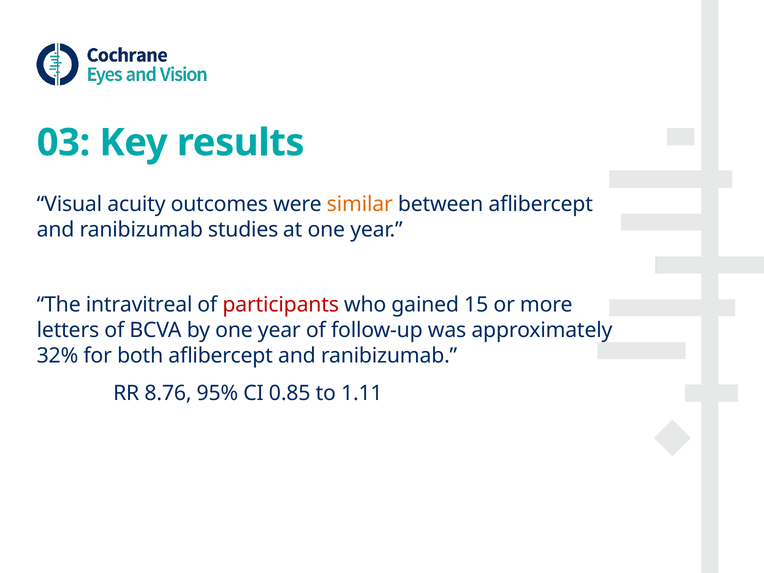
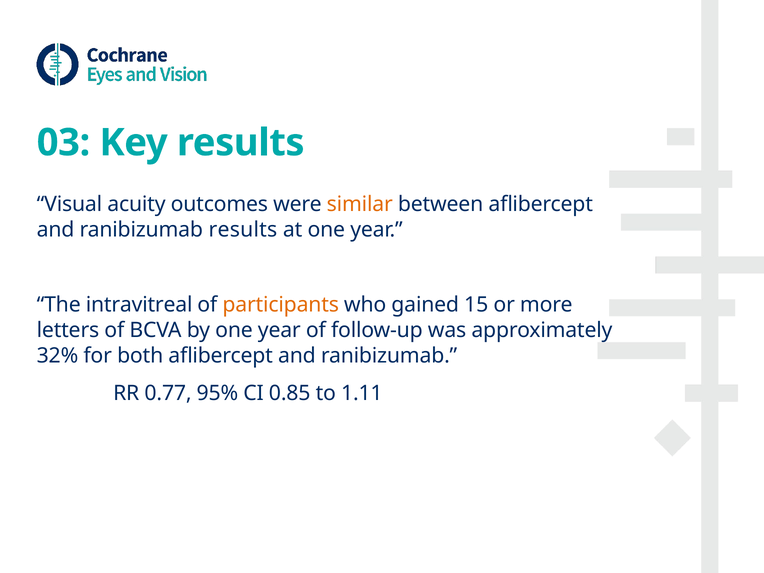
ranibizumab studies: studies -> results
participants colour: red -> orange
8.76: 8.76 -> 0.77
